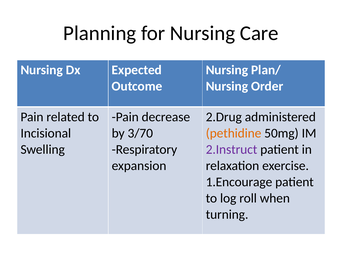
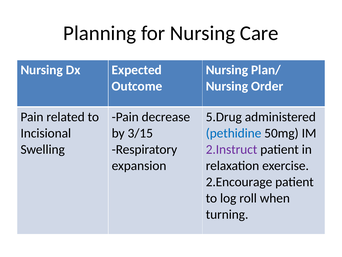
2.Drug: 2.Drug -> 5.Drug
3/70: 3/70 -> 3/15
pethidine colour: orange -> blue
1.Encourage: 1.Encourage -> 2.Encourage
